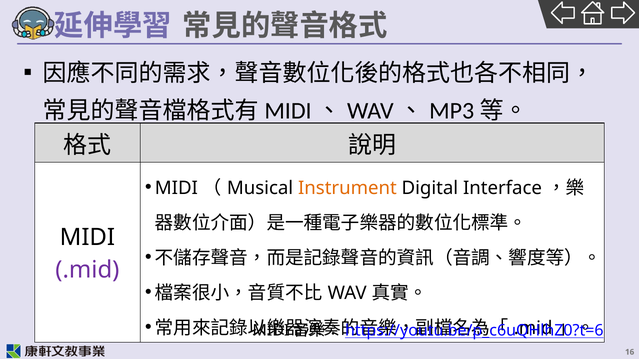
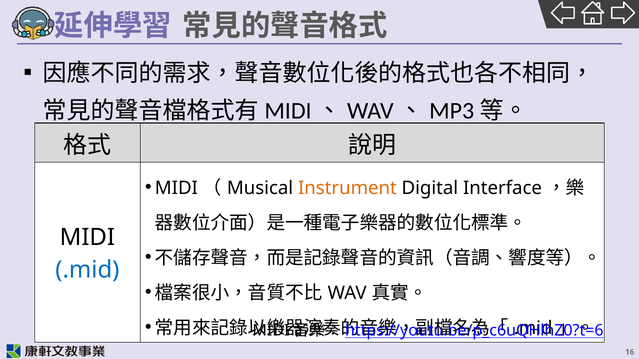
.mid at (87, 270) colour: purple -> blue
